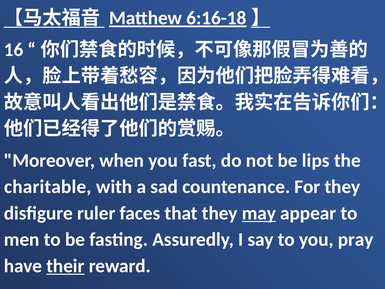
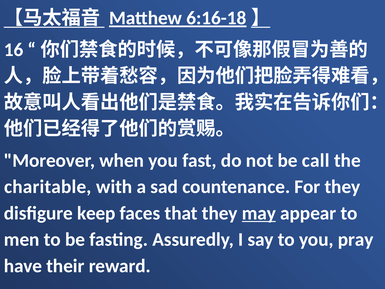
lips: lips -> call
ruler: ruler -> keep
their underline: present -> none
